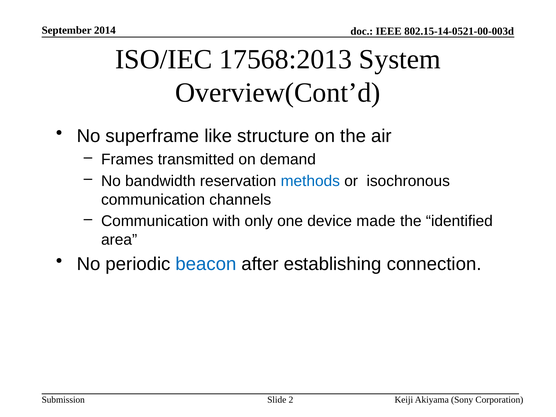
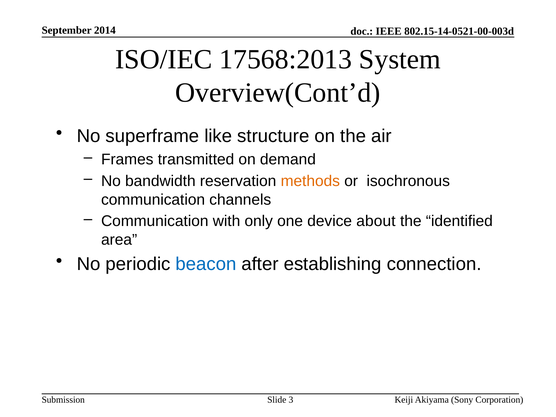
methods colour: blue -> orange
made: made -> about
2: 2 -> 3
